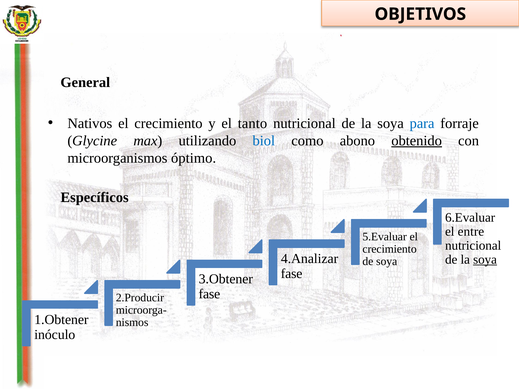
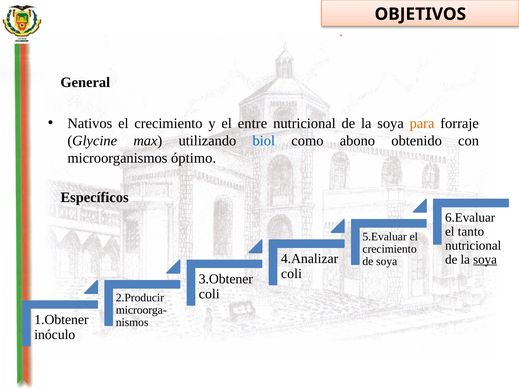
tanto: tanto -> entre
para colour: blue -> orange
obtenido underline: present -> none
entre: entre -> tanto
fase at (292, 274): fase -> coli
fase at (209, 294): fase -> coli
